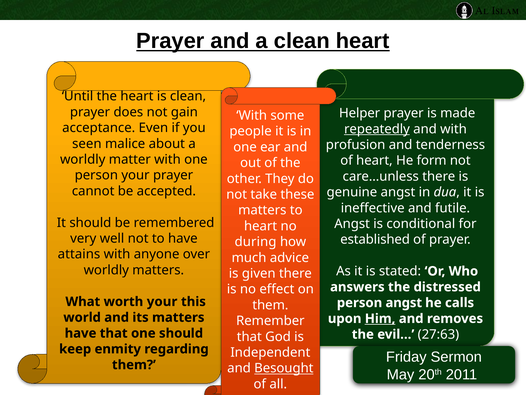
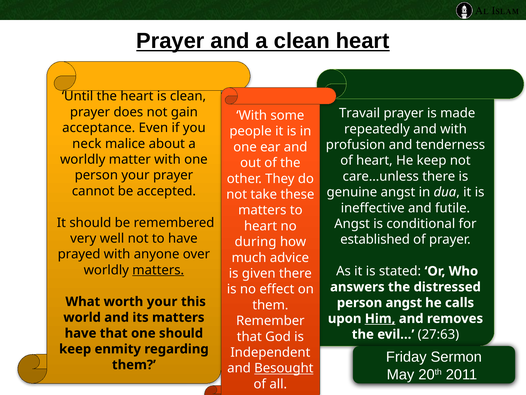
Helper: Helper -> Travail
repeatedly underline: present -> none
seen: seen -> neck
He form: form -> keep
attains: attains -> prayed
matters at (158, 270) underline: none -> present
